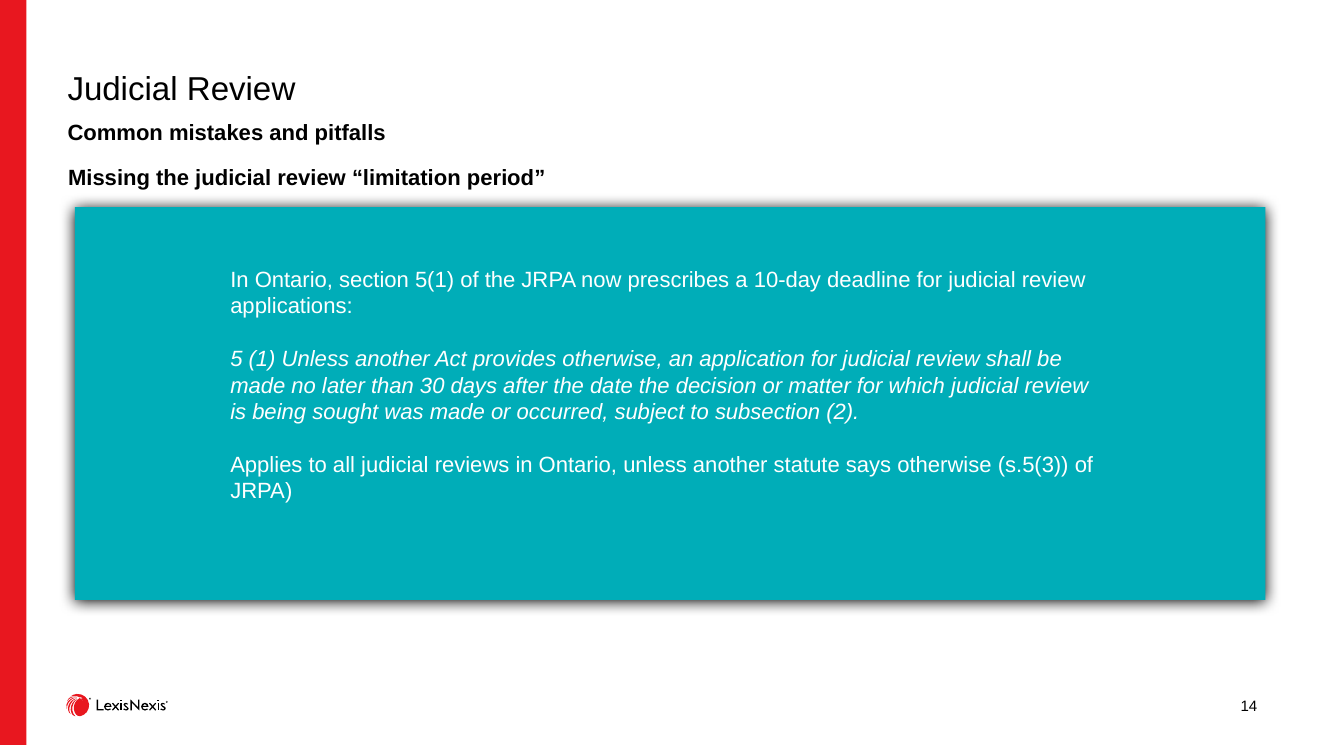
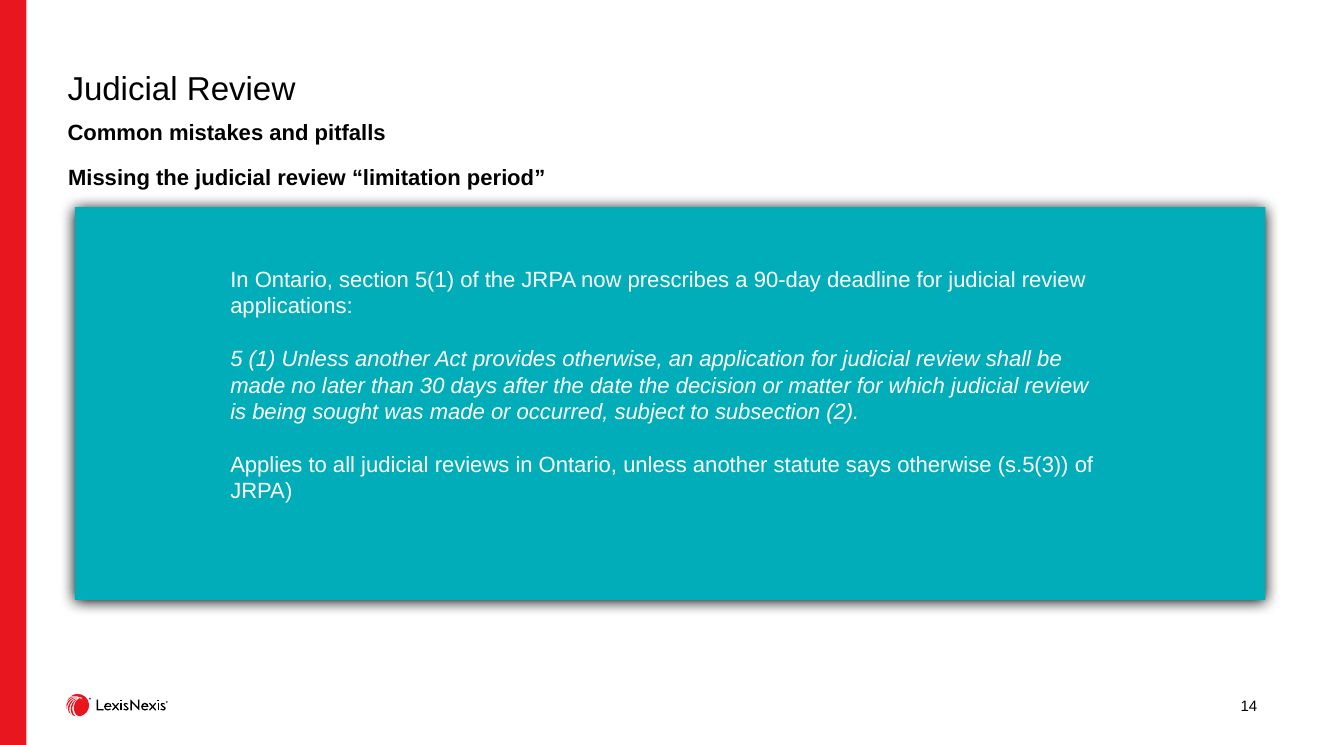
10-day: 10-day -> 90-day
